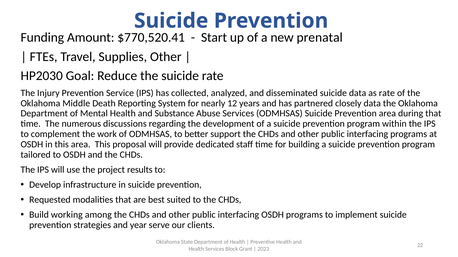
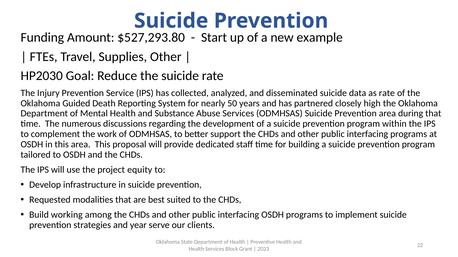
$770,520.41: $770,520.41 -> $527,293.80
prenatal: prenatal -> example
Middle: Middle -> Guided
12: 12 -> 50
closely data: data -> high
results: results -> equity
